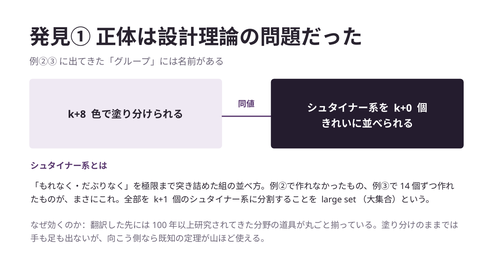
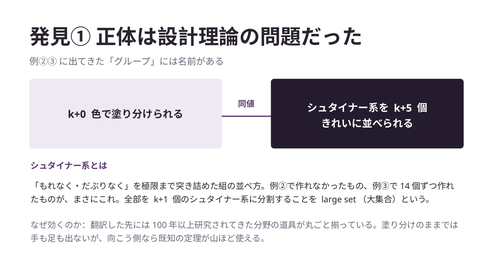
k+0: k+0 -> k+5
k+8: k+8 -> k+0
